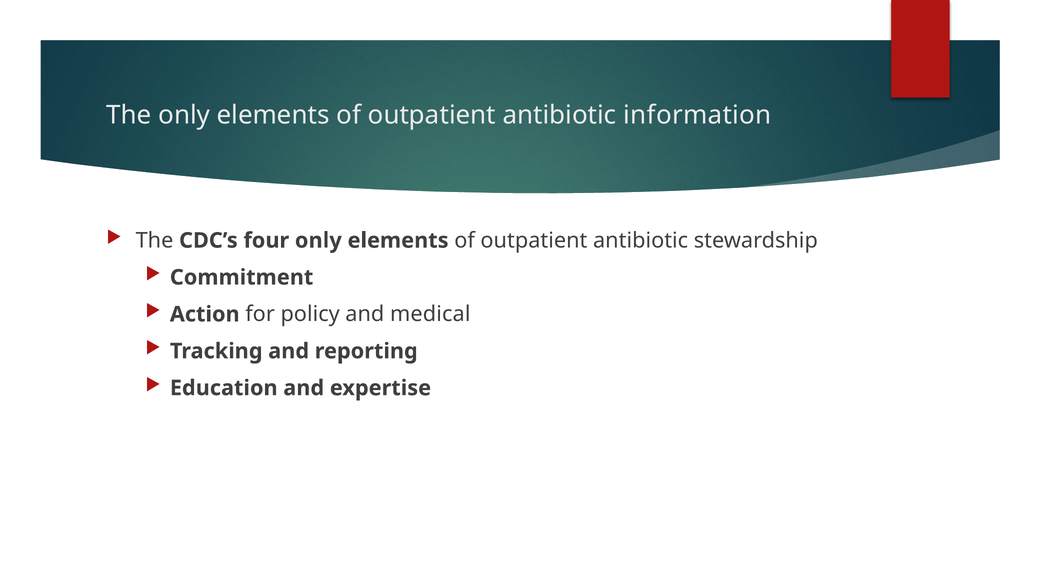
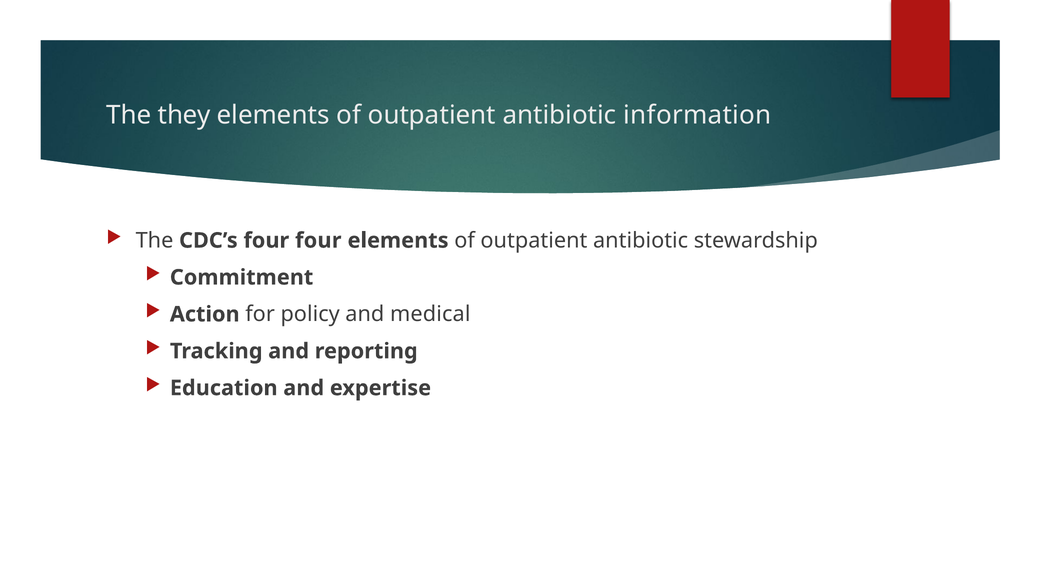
The only: only -> they
four only: only -> four
